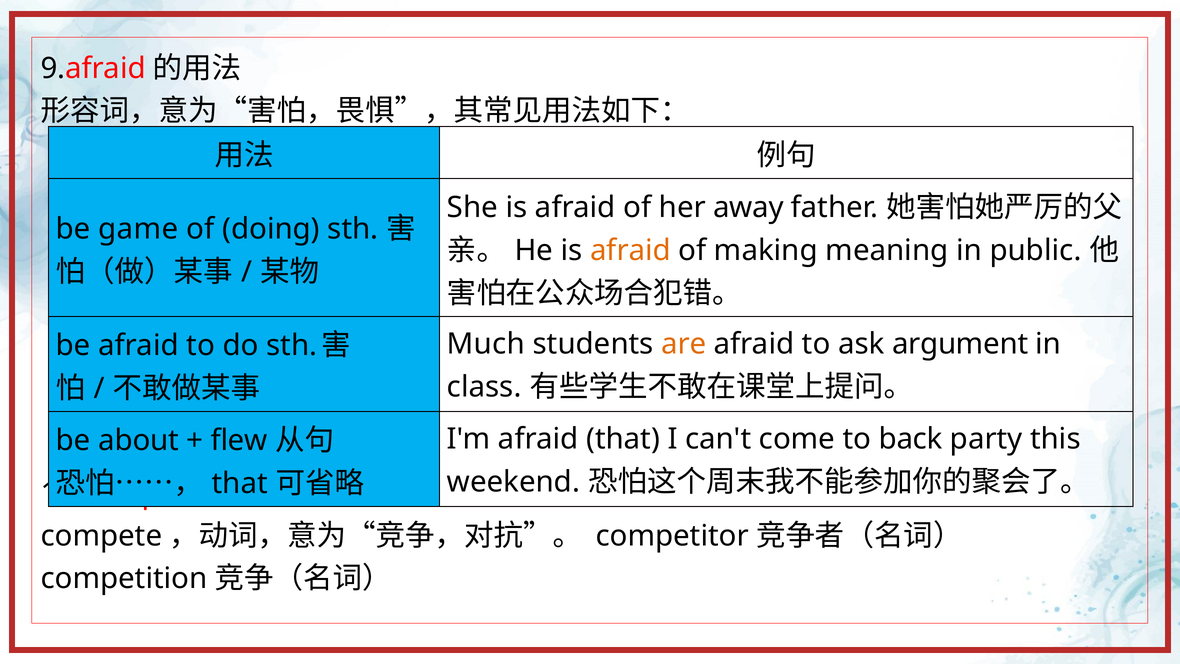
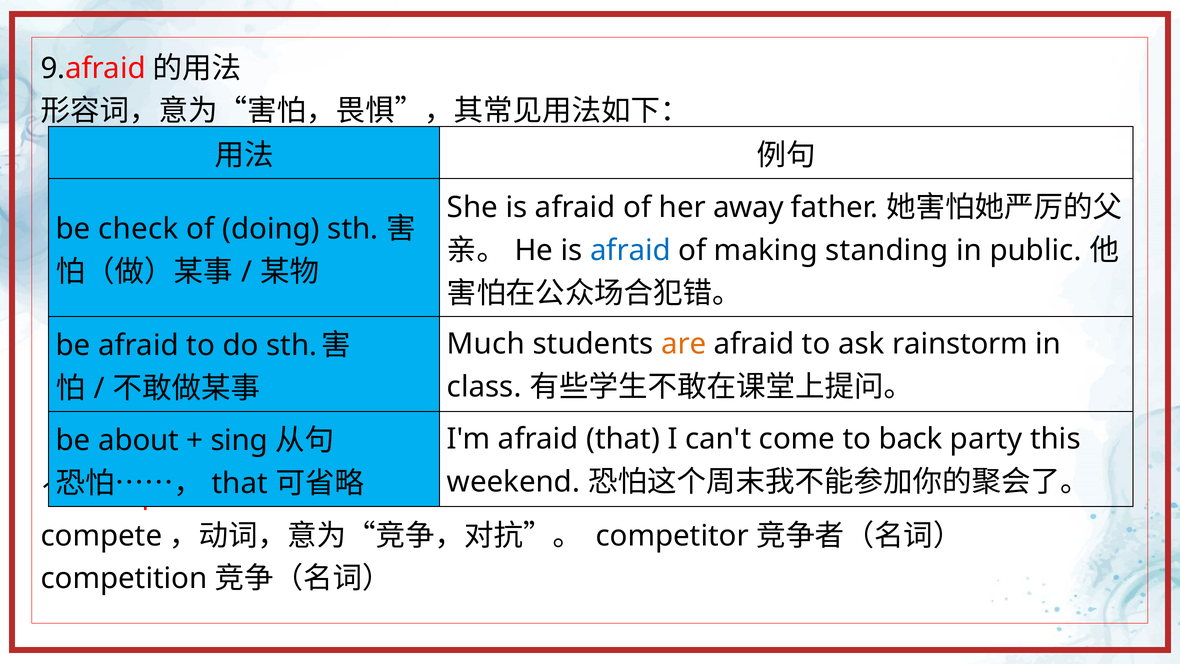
game: game -> check
afraid at (630, 250) colour: orange -> blue
meaning: meaning -> standing
argument: argument -> rainstorm
flew: flew -> sing
